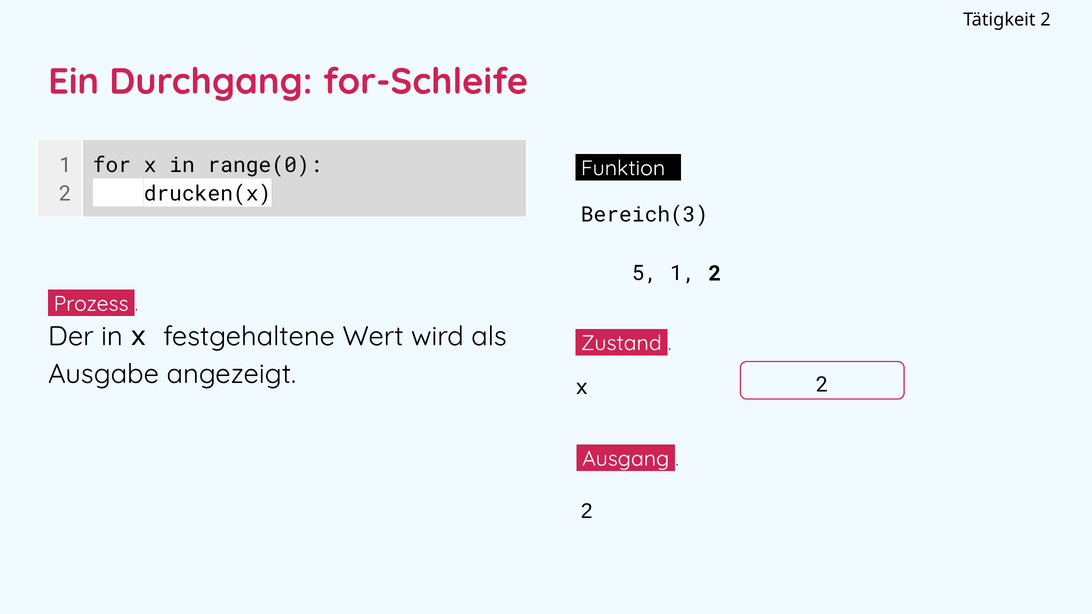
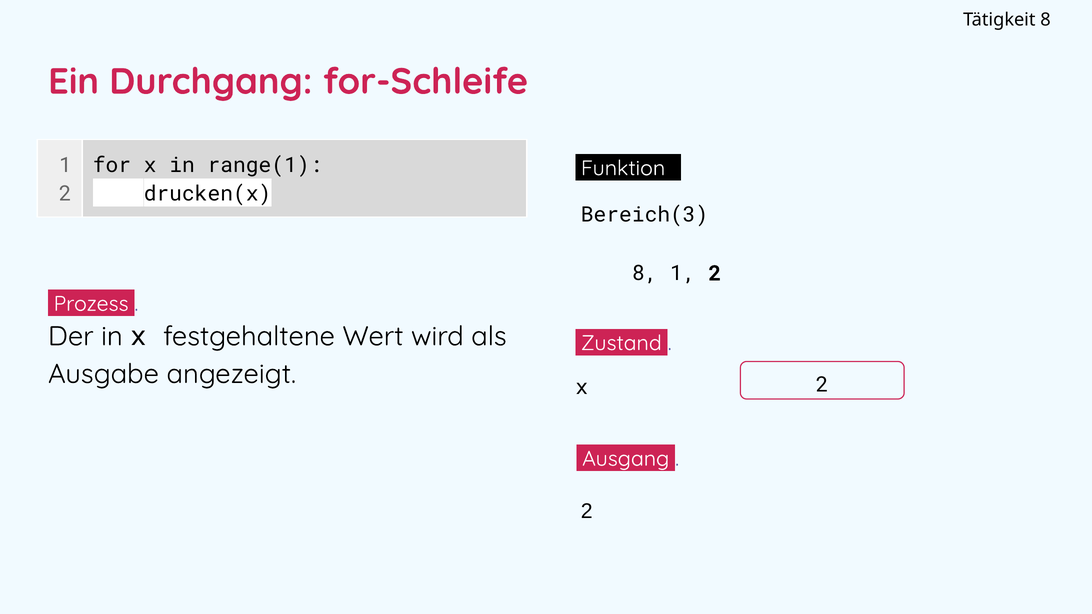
Tätigkeit 2: 2 -> 8
range(0: range(0 -> range(1
5 at (645, 274): 5 -> 8
